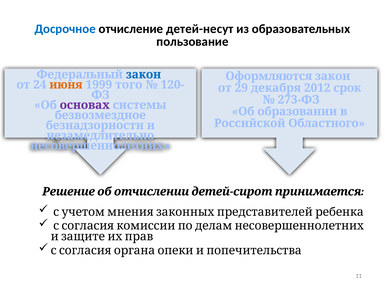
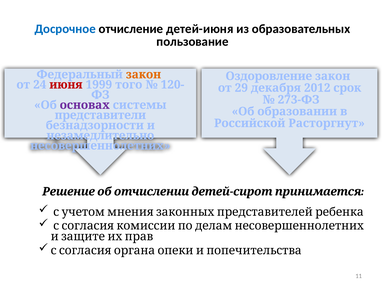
детей-несут: детей-несут -> детей-июня
закон at (143, 74) colour: blue -> orange
Оформляются: Оформляются -> Оздоровление
июня colour: orange -> red
безвозмездное: безвозмездное -> представители
Областного: Областного -> Расторгнут
